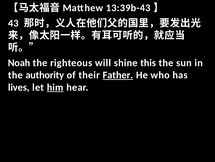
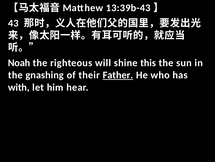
authority: authority -> gnashing
lives: lives -> with
him underline: present -> none
